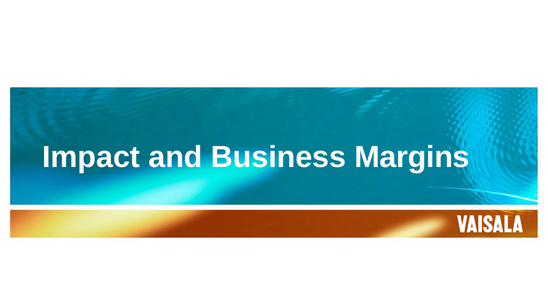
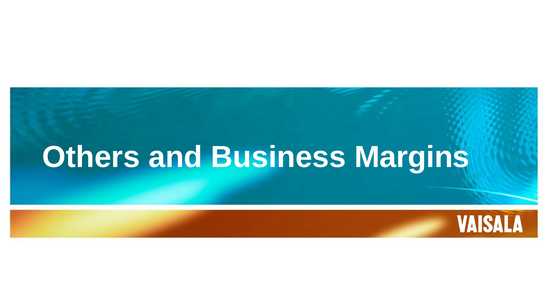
Impact: Impact -> Others
